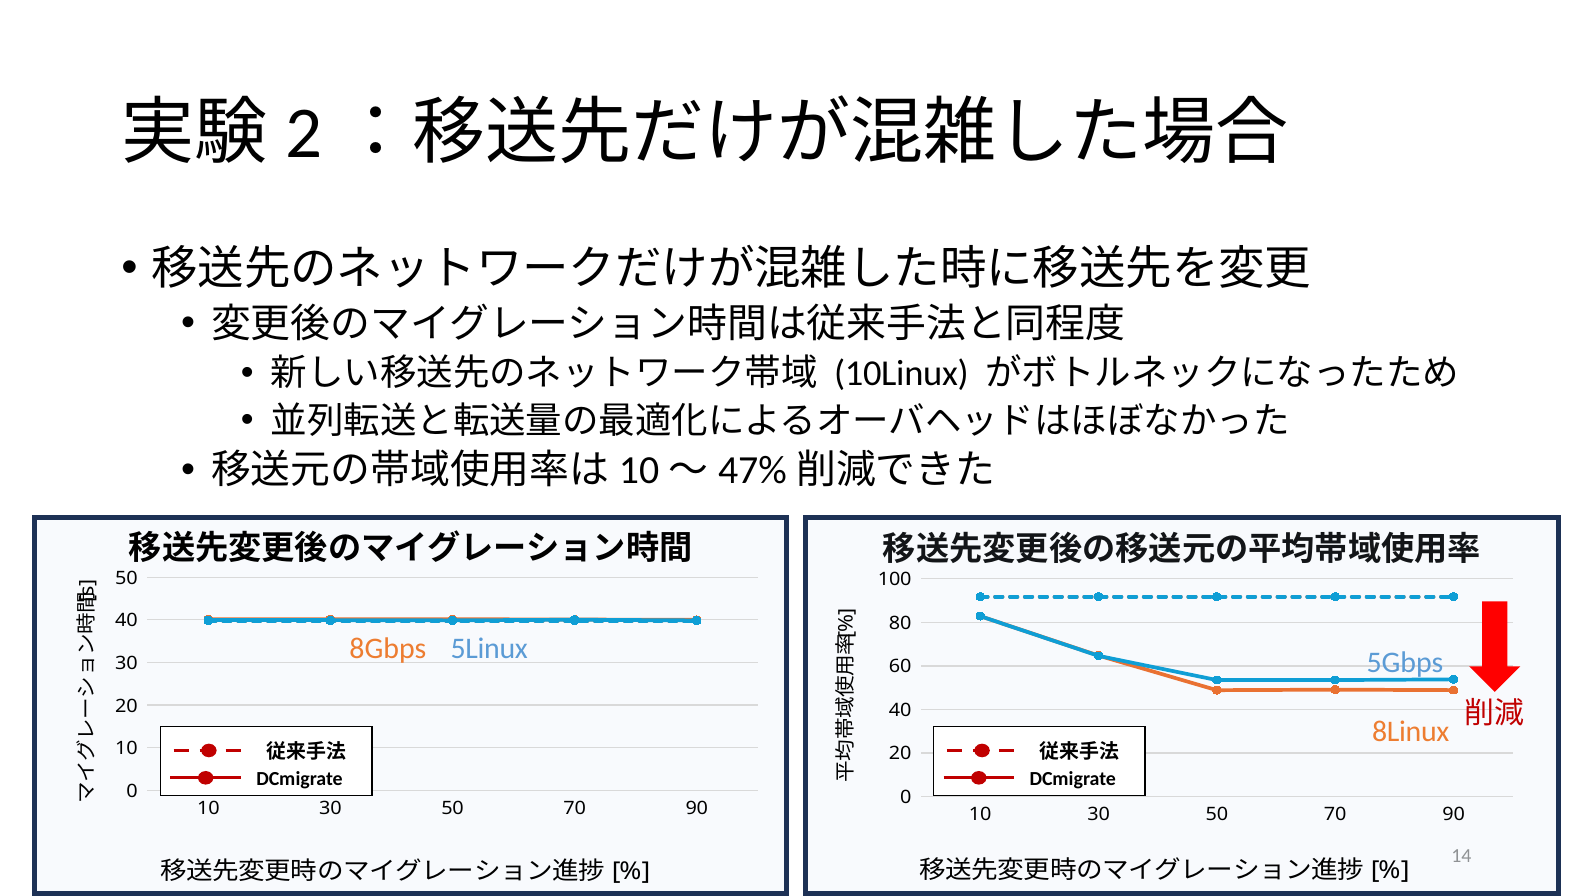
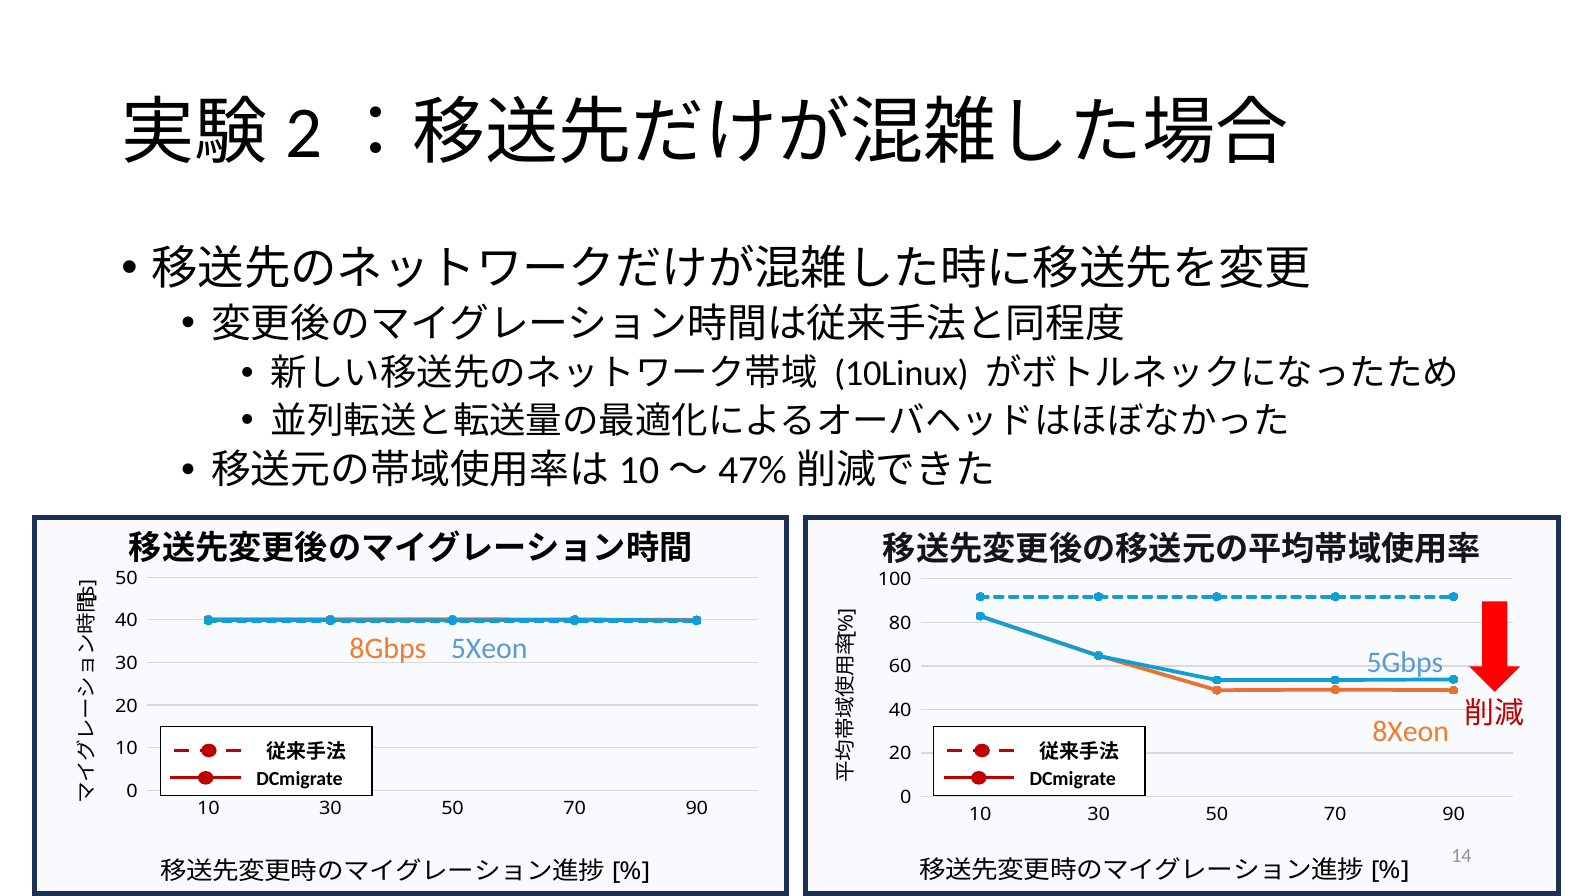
5Linux: 5Linux -> 5Xeon
8Linux: 8Linux -> 8Xeon
